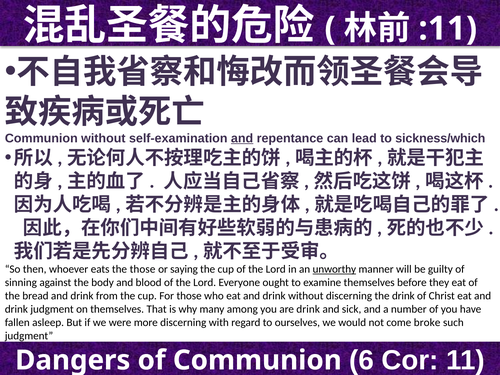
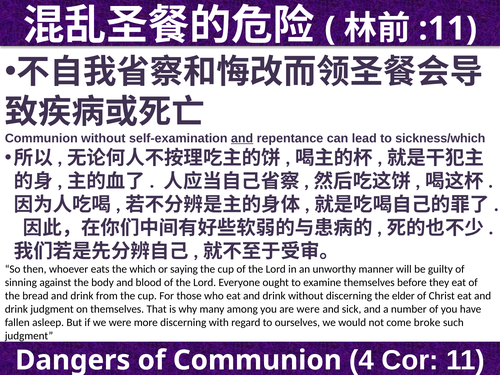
the those: those -> which
unworthy underline: present -> none
the drink: drink -> elder
are drink: drink -> were
6: 6 -> 4
